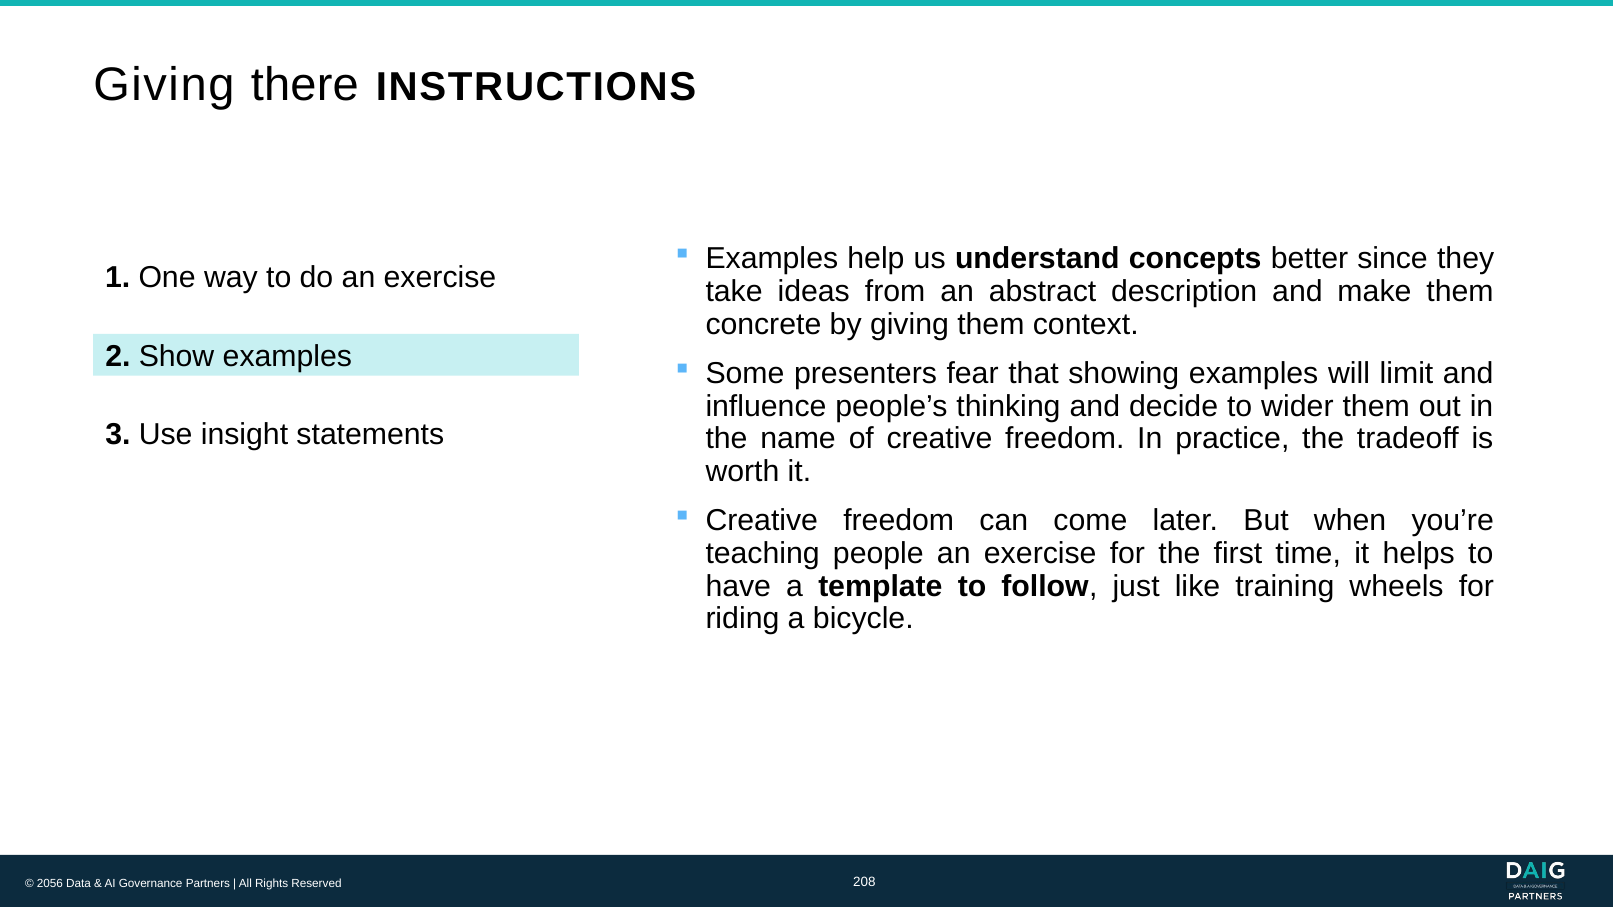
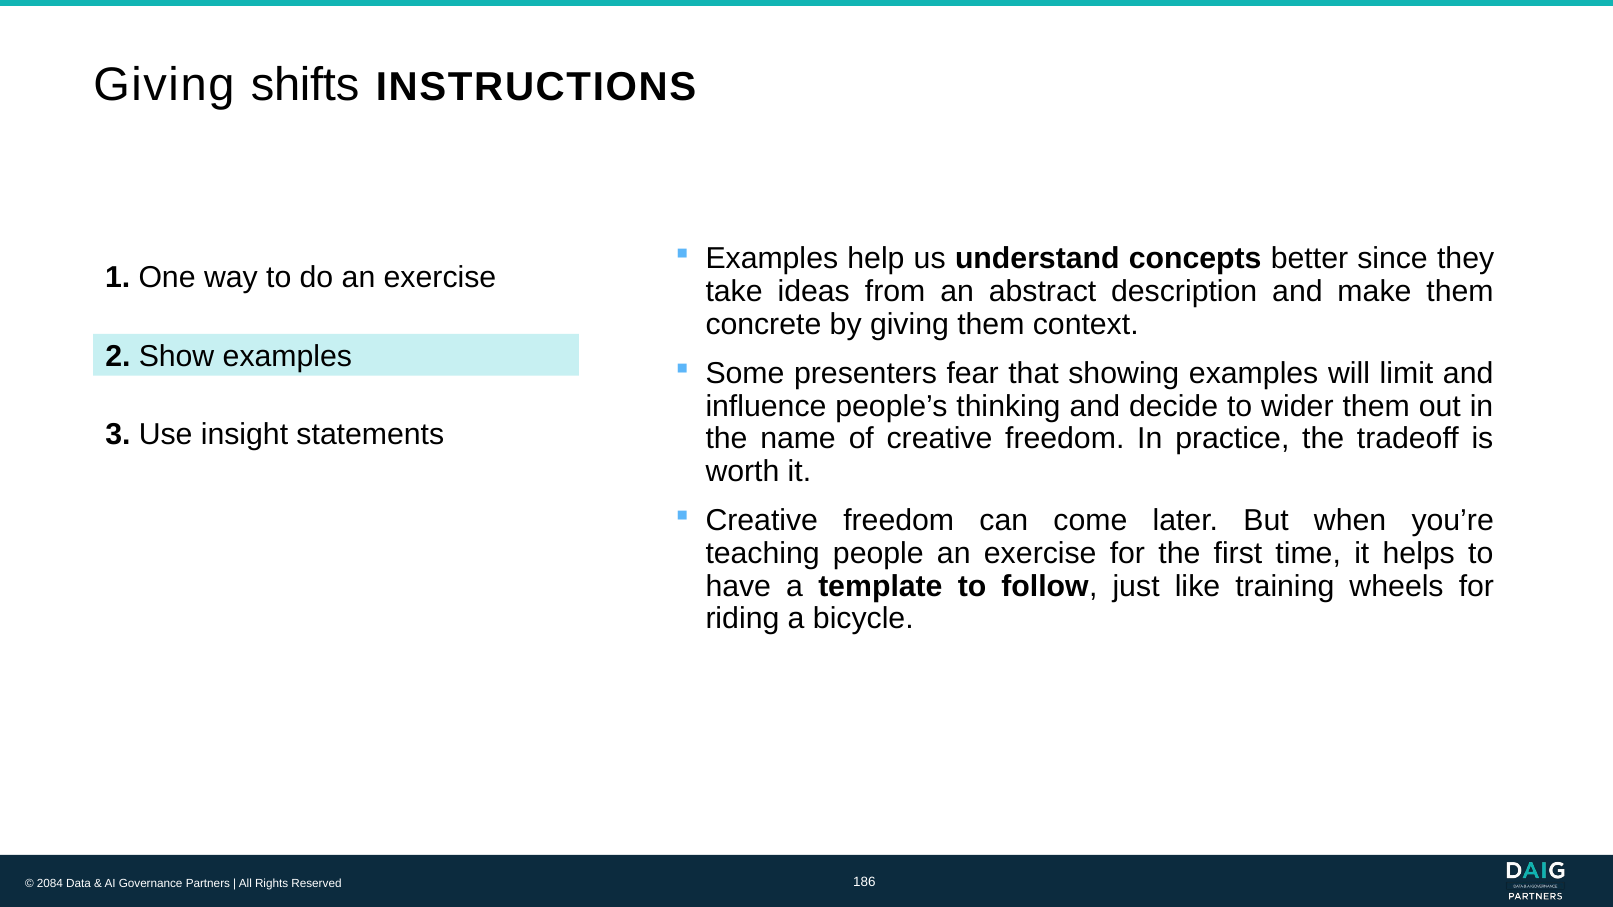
there: there -> shifts
2056: 2056 -> 2084
208: 208 -> 186
